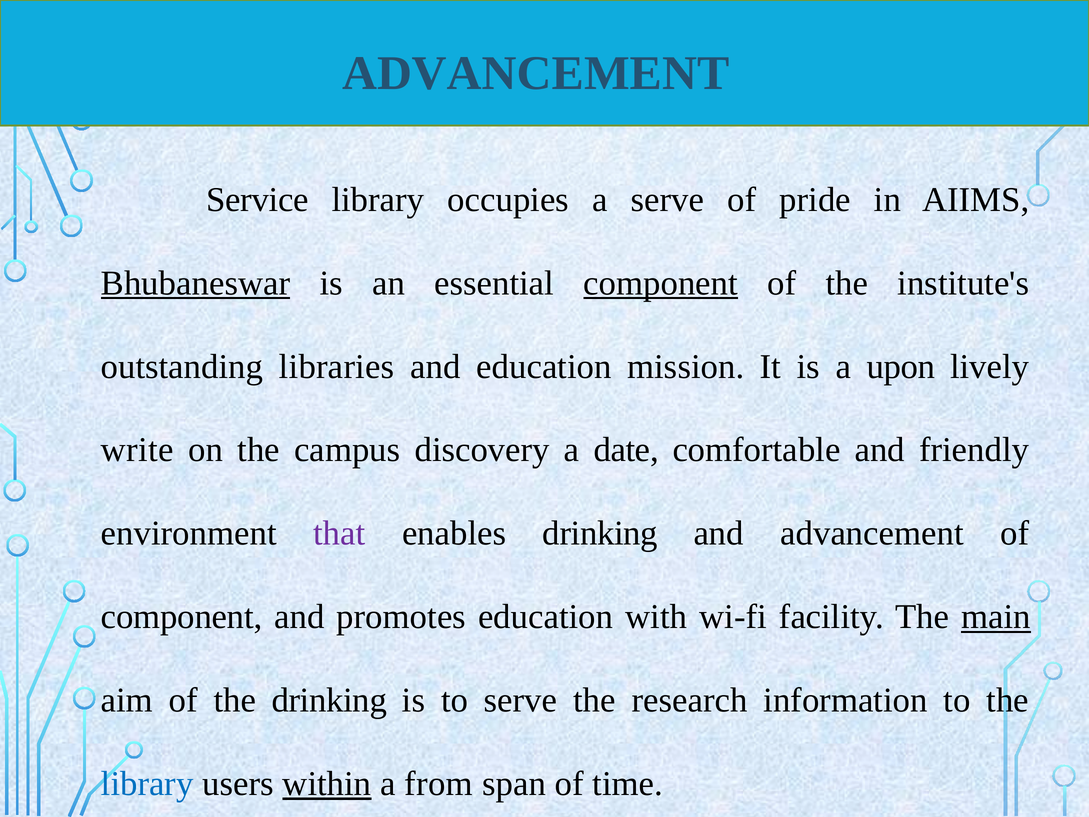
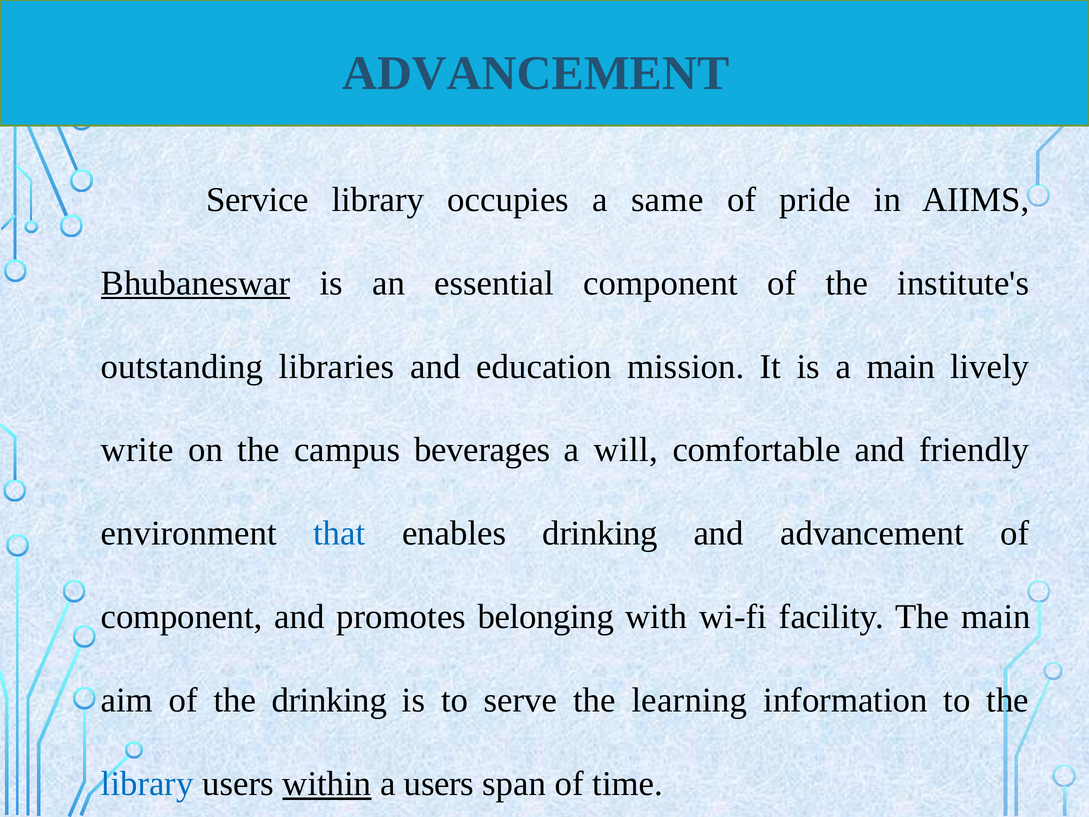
a serve: serve -> same
component at (661, 283) underline: present -> none
a upon: upon -> main
discovery: discovery -> beverages
date: date -> will
that colour: purple -> blue
promotes education: education -> belonging
main at (996, 617) underline: present -> none
research: research -> learning
a from: from -> users
